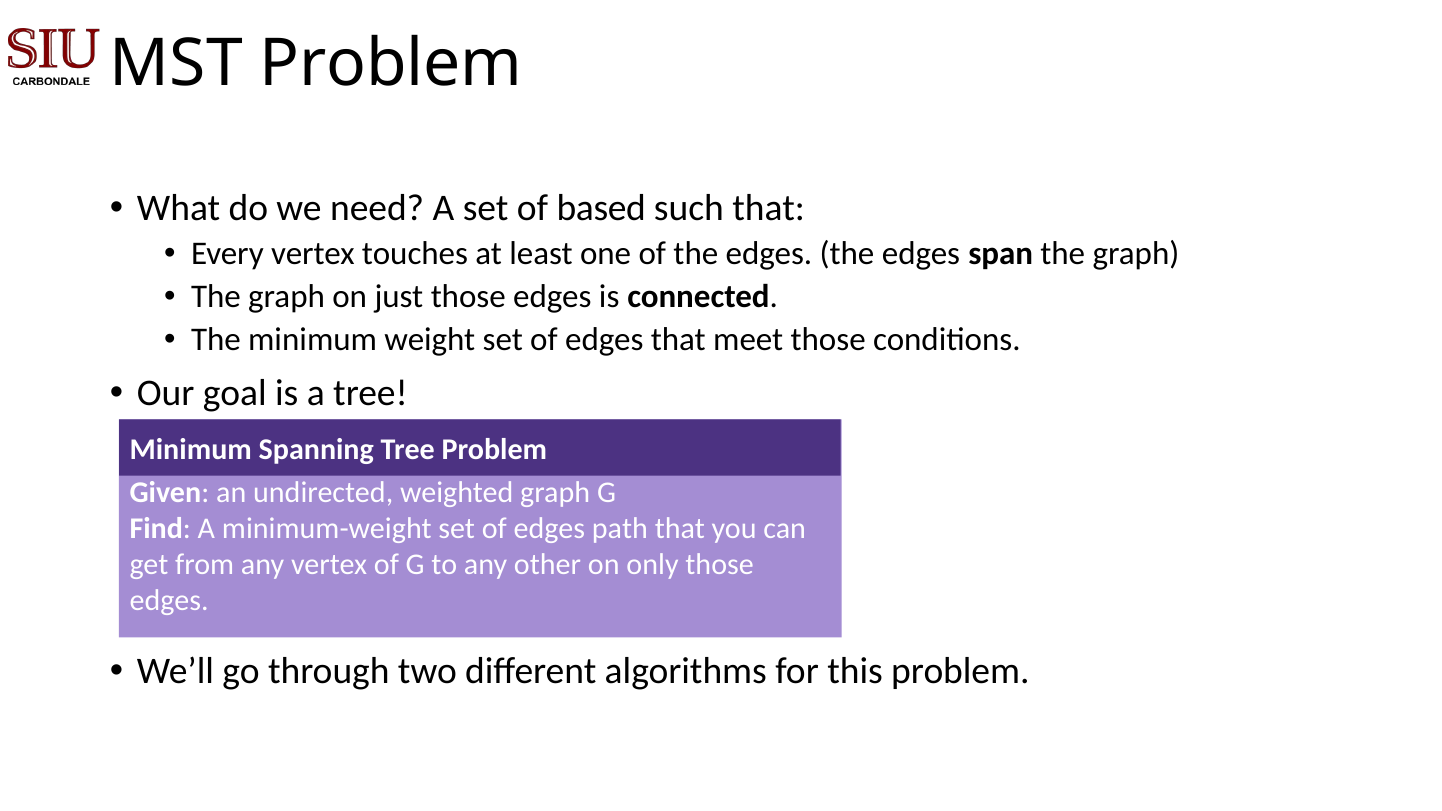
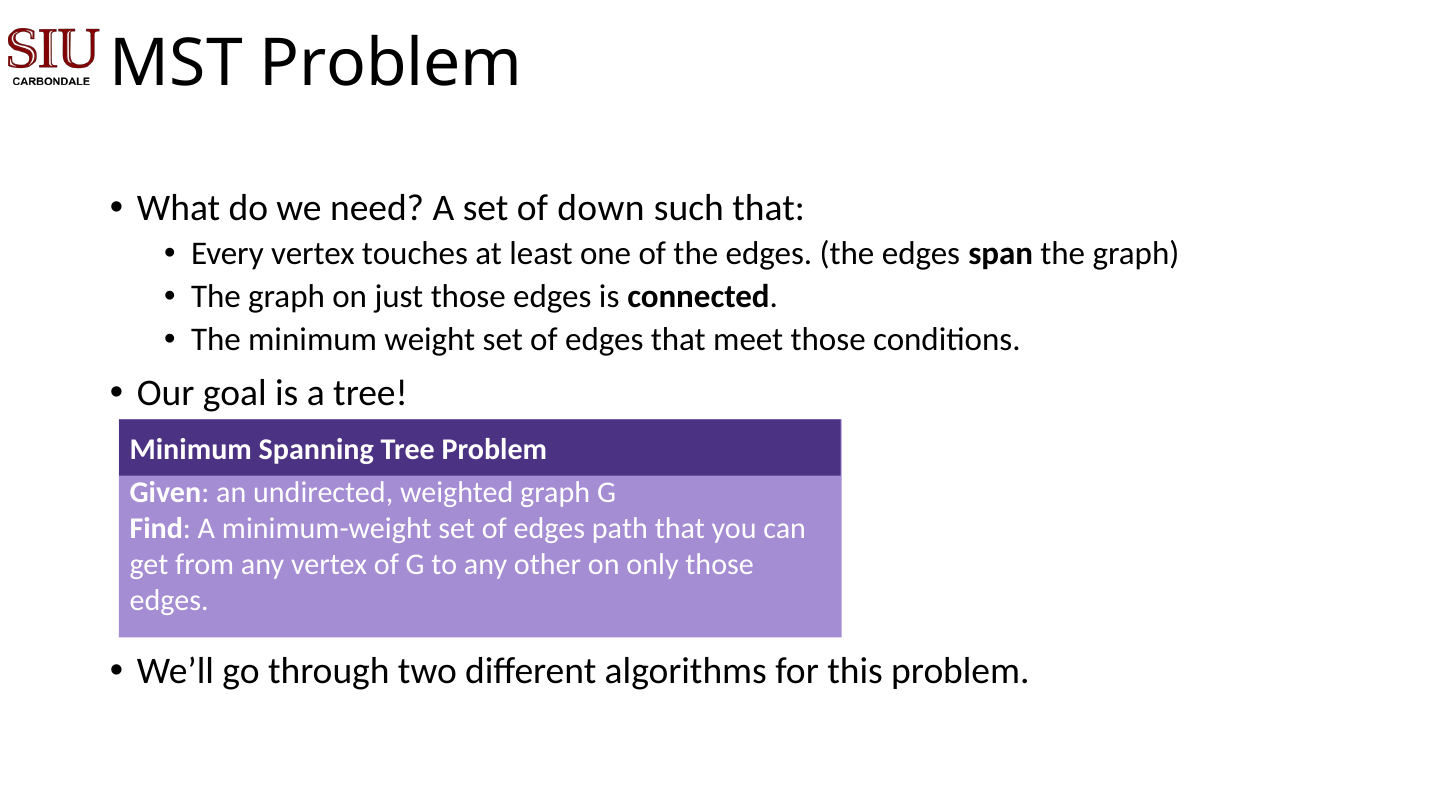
based: based -> down
